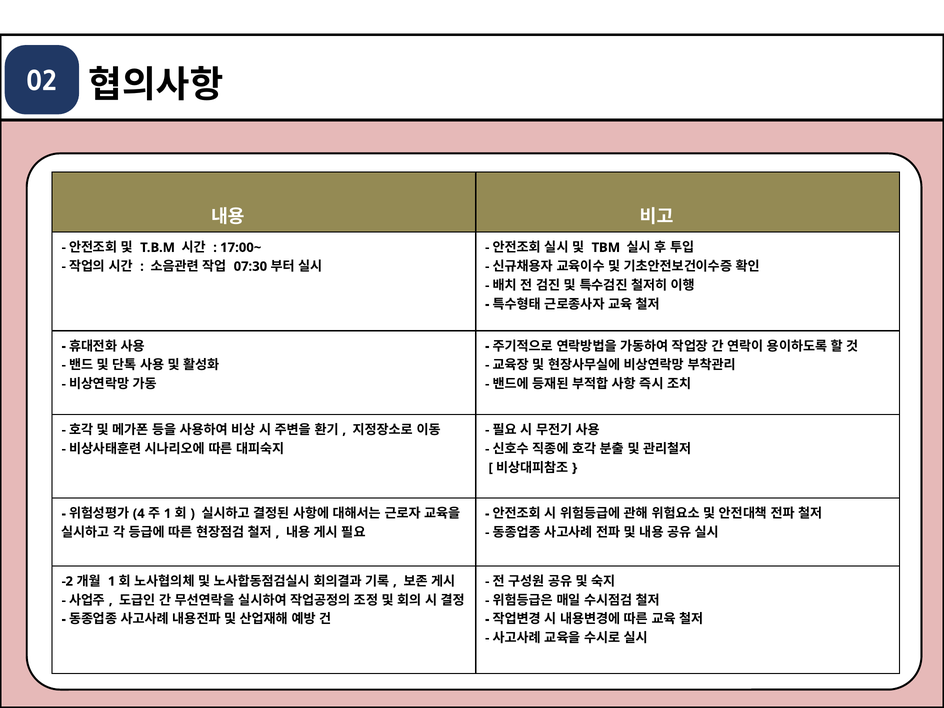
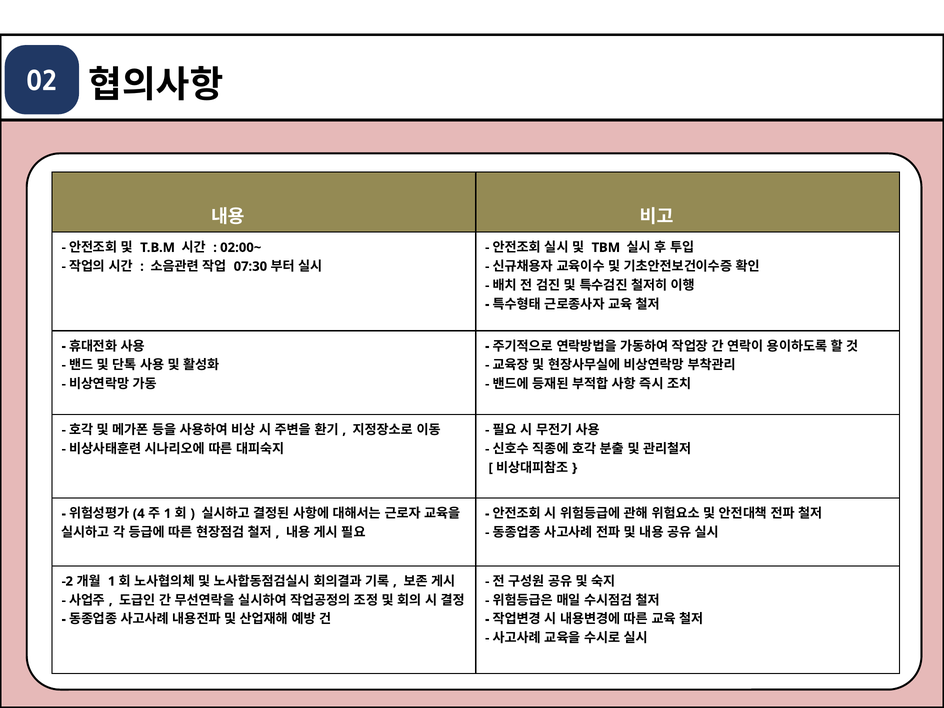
17:00~: 17:00~ -> 02:00~
